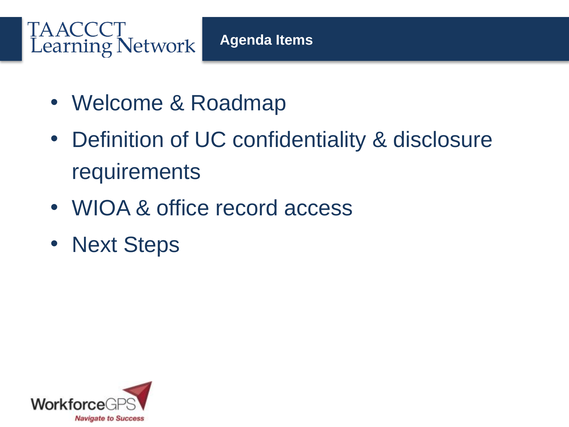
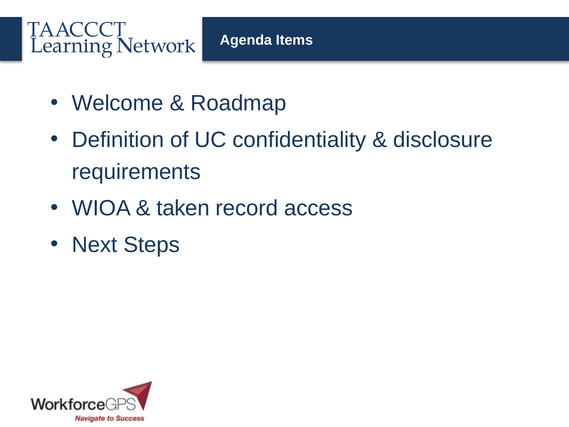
office: office -> taken
